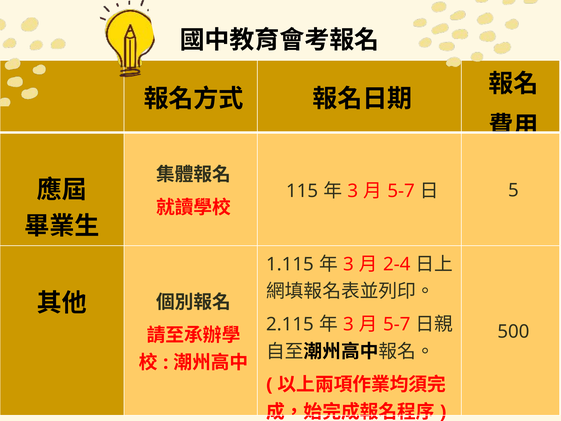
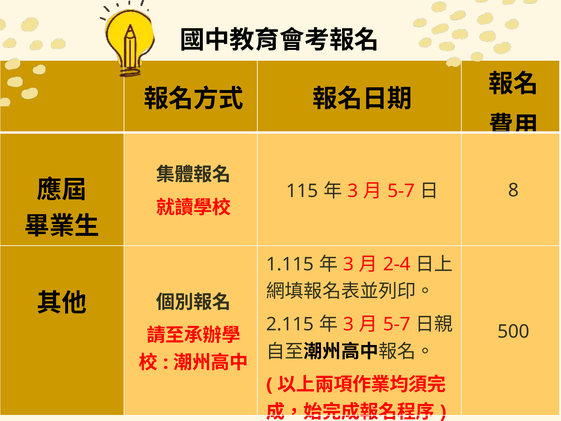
5: 5 -> 8
